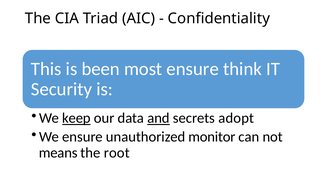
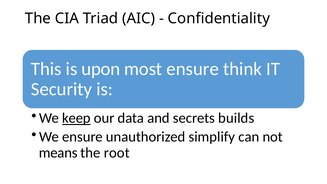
been: been -> upon
and underline: present -> none
adopt: adopt -> builds
monitor: monitor -> simplify
